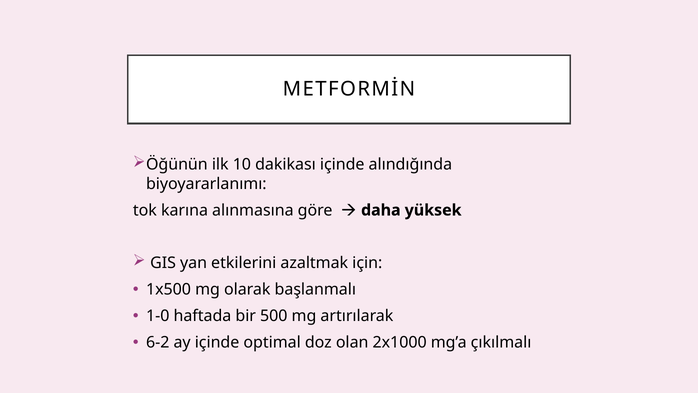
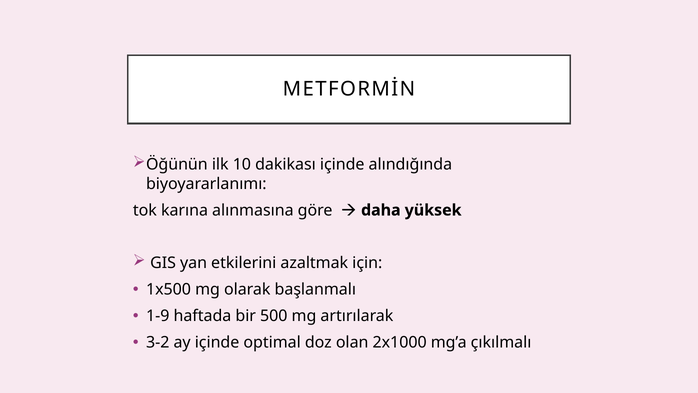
1-0: 1-0 -> 1-9
6-2: 6-2 -> 3-2
